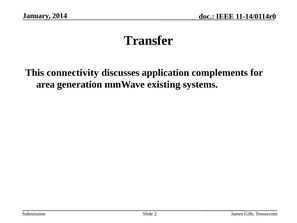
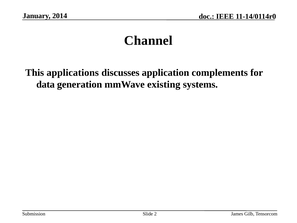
Transfer: Transfer -> Channel
connectivity: connectivity -> applications
area: area -> data
